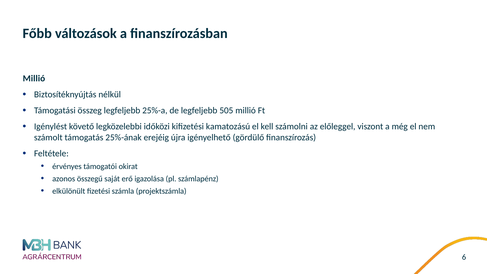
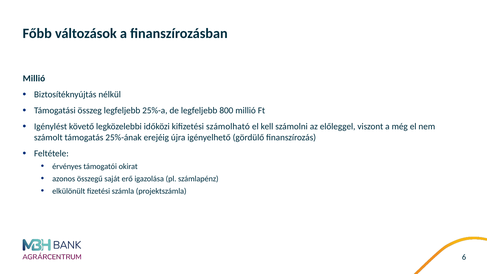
505: 505 -> 800
kamatozású: kamatozású -> számolható
